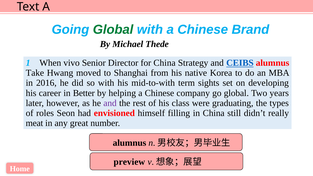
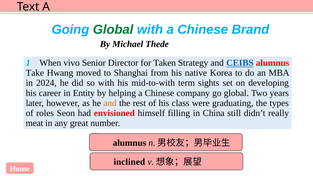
for China: China -> Taken
2016: 2016 -> 2024
Better: Better -> Entity
and at (110, 103) colour: purple -> orange
preview: preview -> inclined
